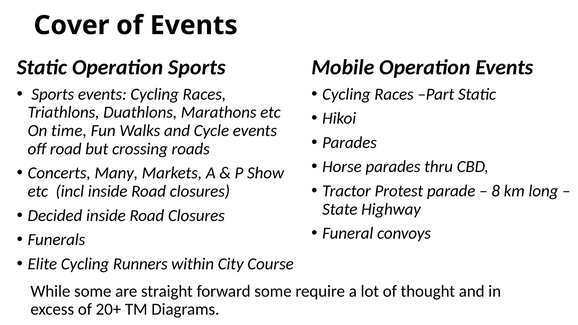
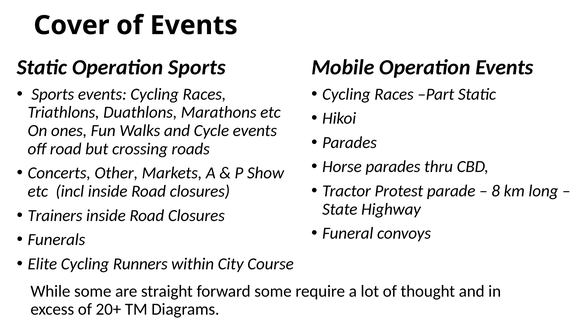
time: time -> ones
Many: Many -> Other
Decided: Decided -> Trainers
